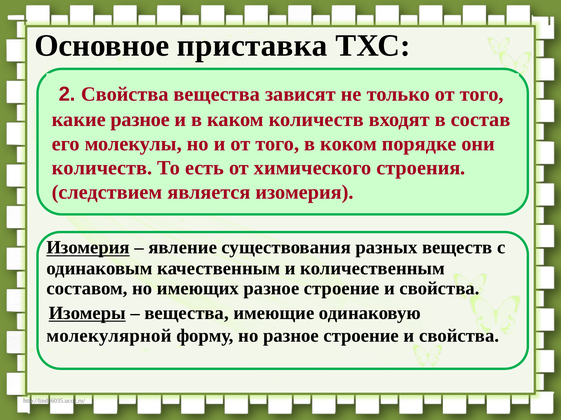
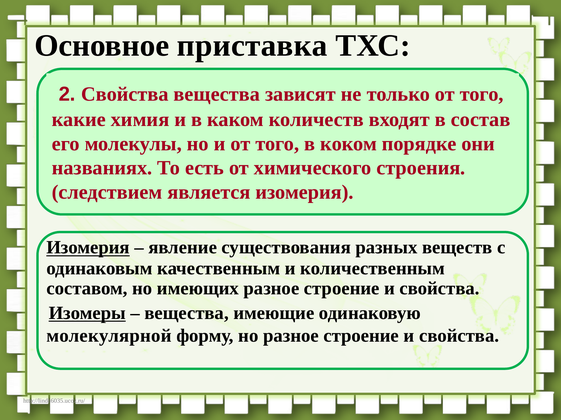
какие разное: разное -> химия
количеств at (102, 168): количеств -> названиях
